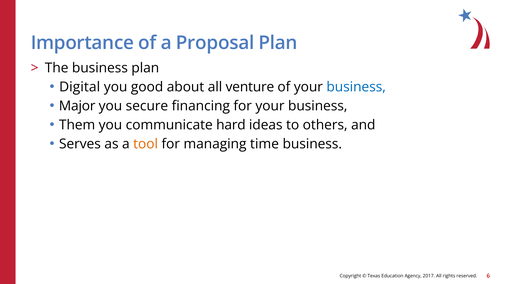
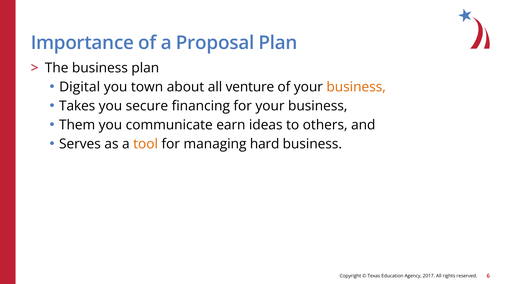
good: good -> town
business at (356, 87) colour: blue -> orange
Major: Major -> Takes
hard: hard -> earn
time: time -> hard
